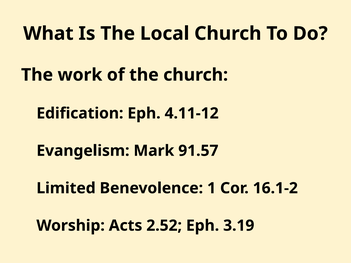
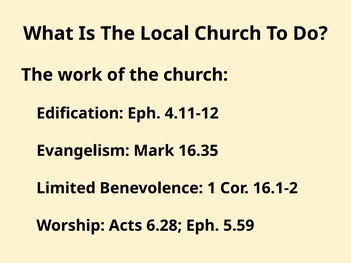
91.57: 91.57 -> 16.35
2.52: 2.52 -> 6.28
3.19: 3.19 -> 5.59
